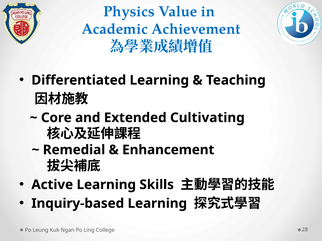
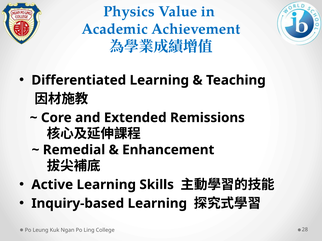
Cultivating: Cultivating -> Remissions
